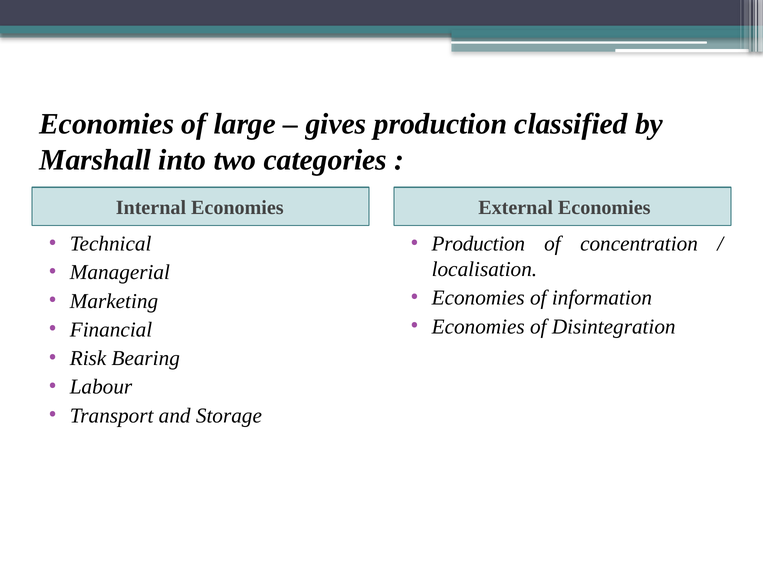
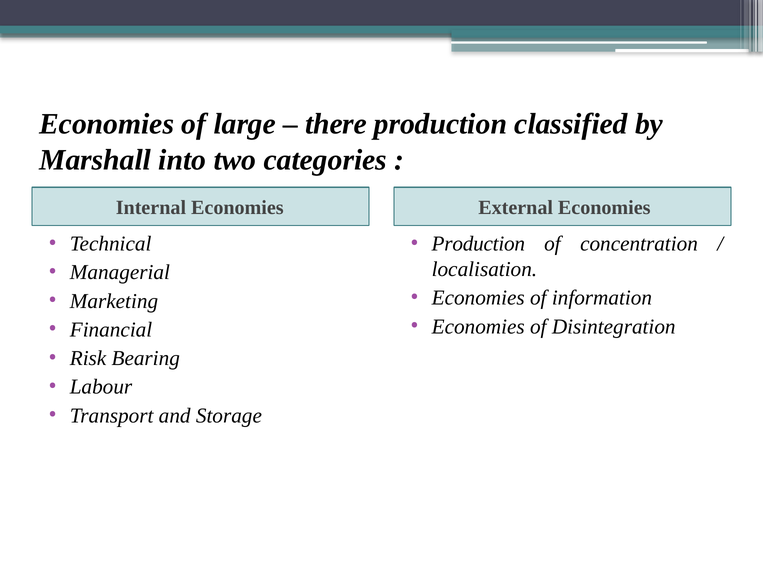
gives: gives -> there
